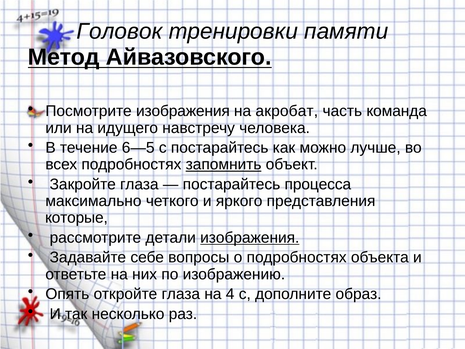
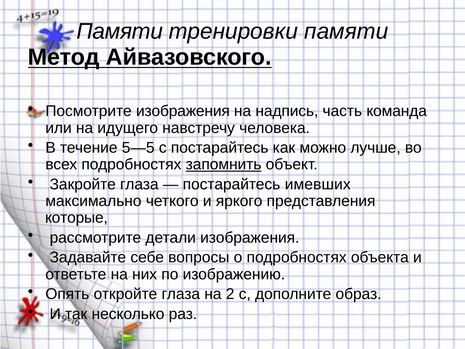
Головок at (120, 31): Головок -> Памяти
акробат: акробат -> надпись
6—5: 6—5 -> 5—5
процесса: процесса -> имевших
изображения at (250, 238) underline: present -> none
4: 4 -> 2
